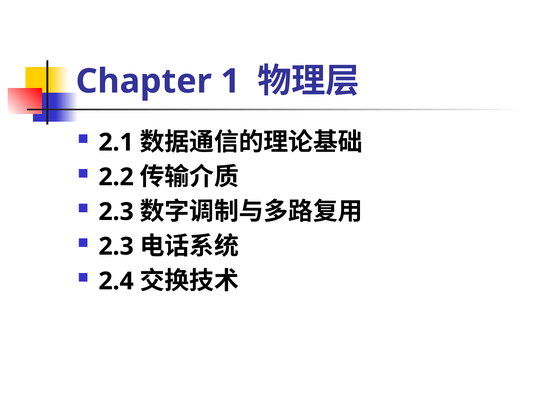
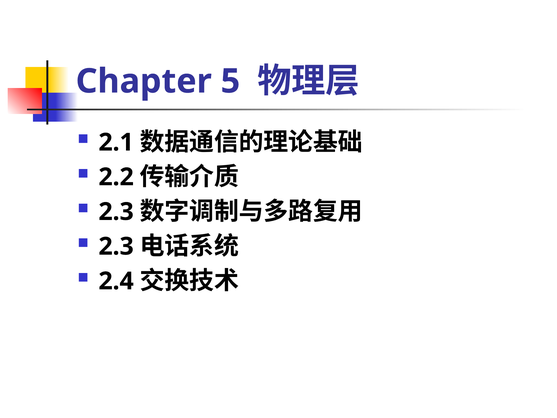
1: 1 -> 5
